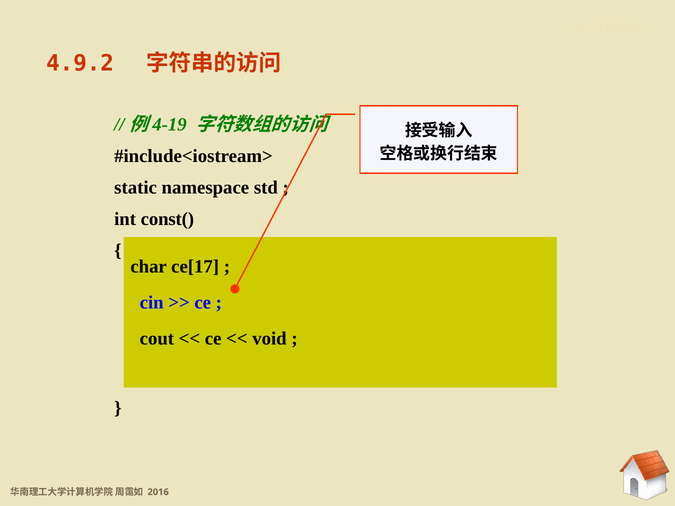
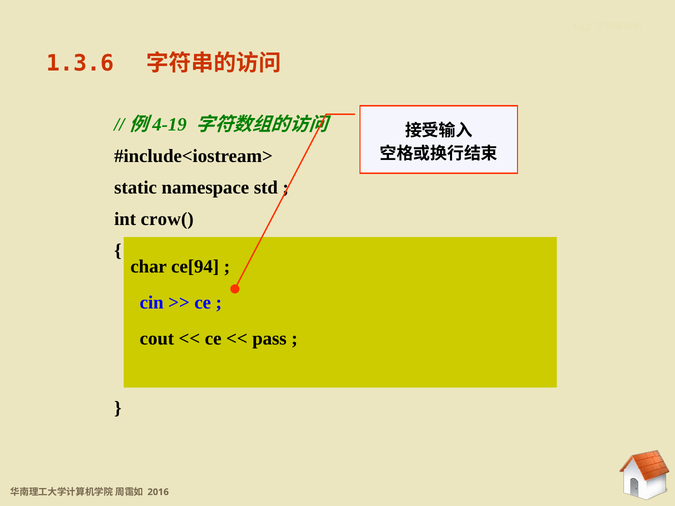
4.9.2: 4.9.2 -> 1.3.6
const(: const( -> crow(
ce[17: ce[17 -> ce[94
void: void -> pass
